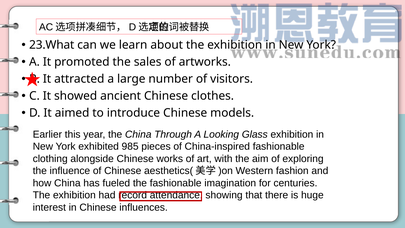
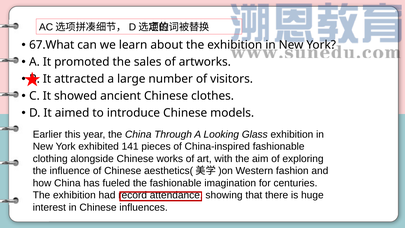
23.What: 23.What -> 67.What
985: 985 -> 141
